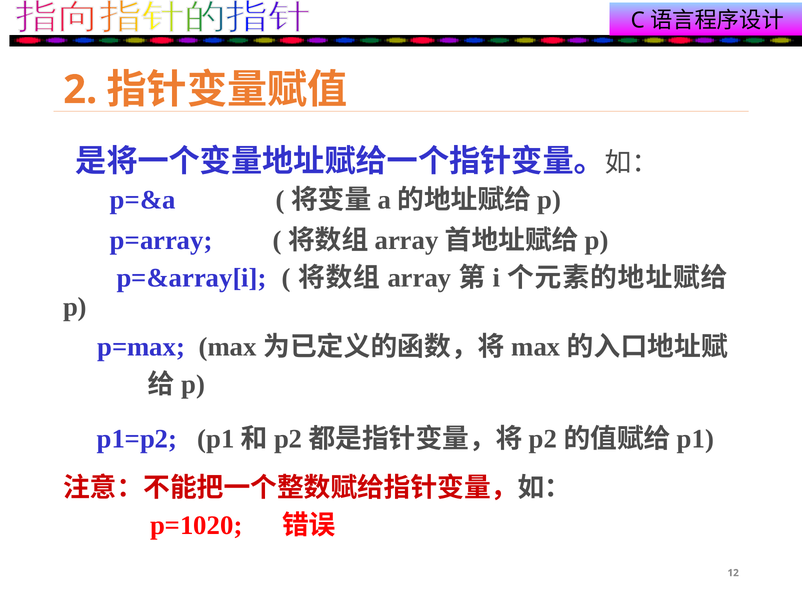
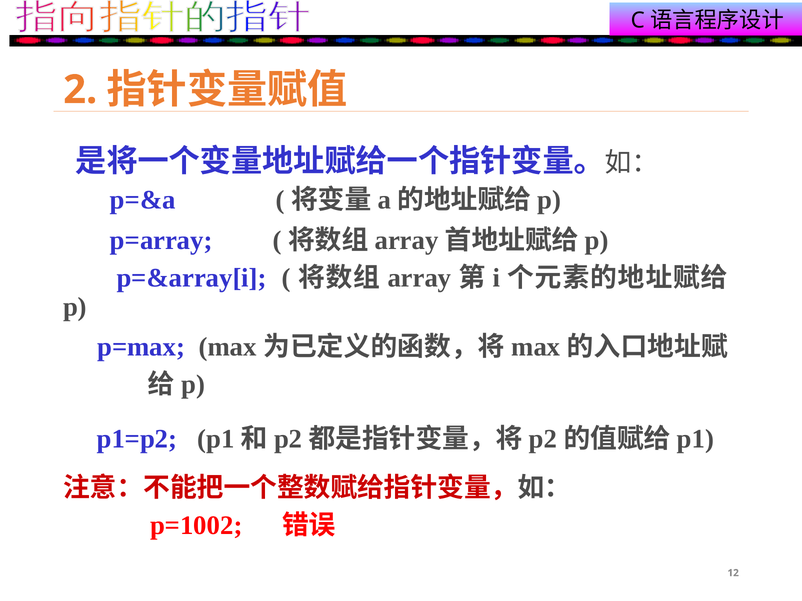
p=1020: p=1020 -> p=1002
